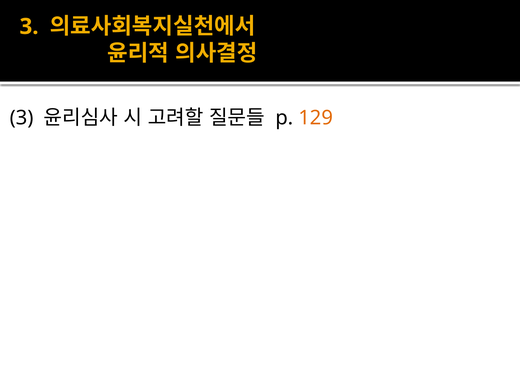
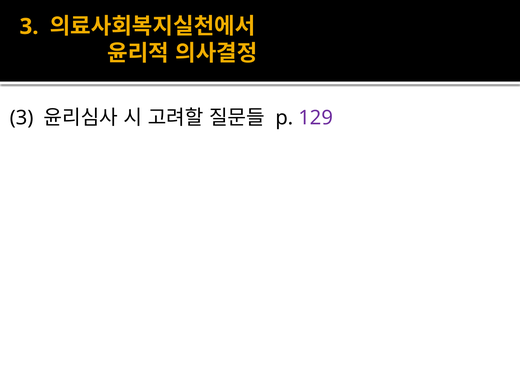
129 colour: orange -> purple
